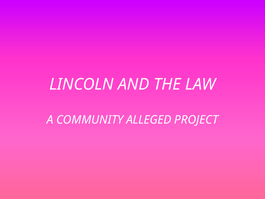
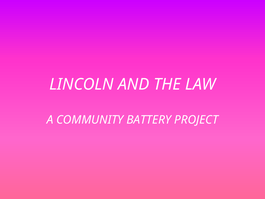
ALLEGED: ALLEGED -> BATTERY
